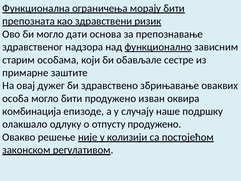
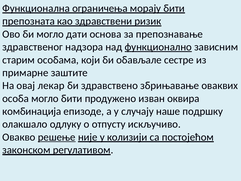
дужег: дужег -> лекар
отпусту продужено: продужено -> искључиво
решење underline: none -> present
